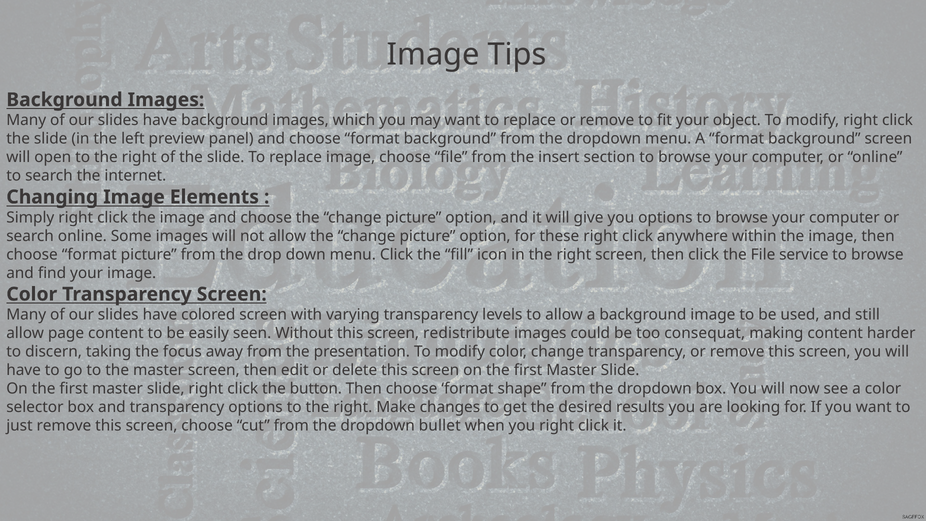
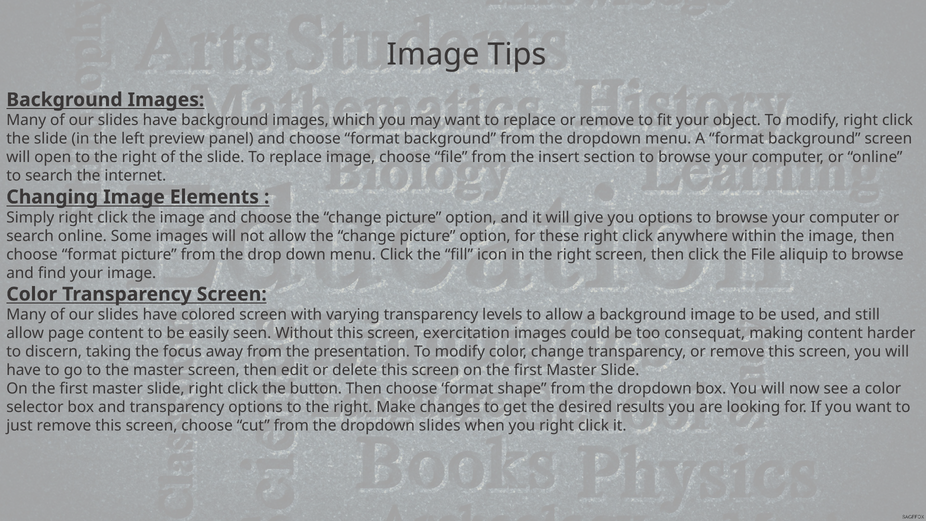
service: service -> aliquip
redistribute: redistribute -> exercitation
dropdown bullet: bullet -> slides
